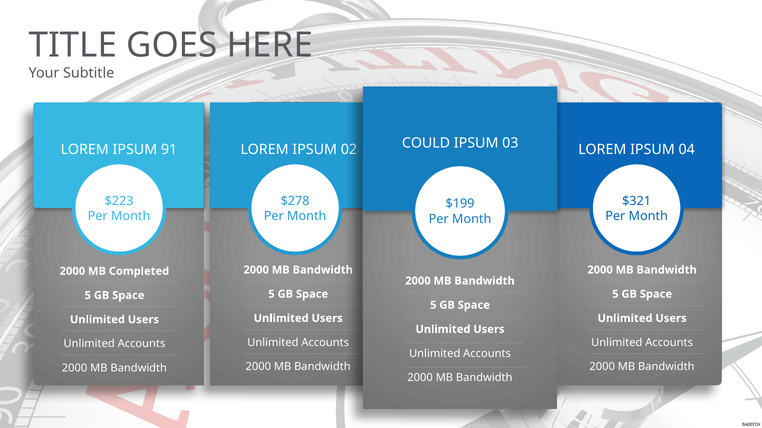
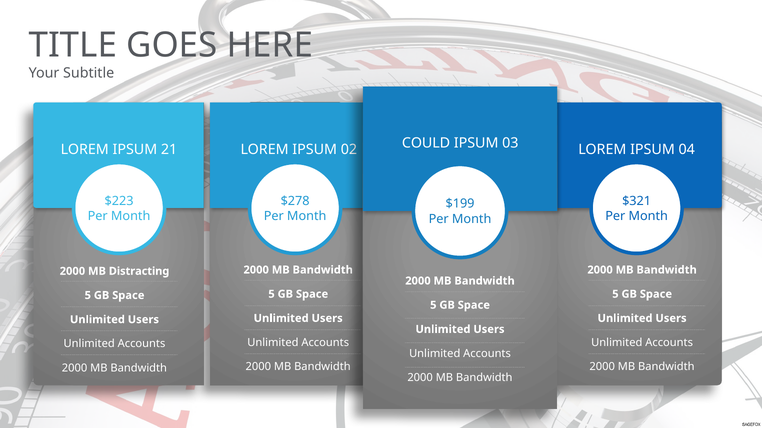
91: 91 -> 21
Completed: Completed -> Distracting
